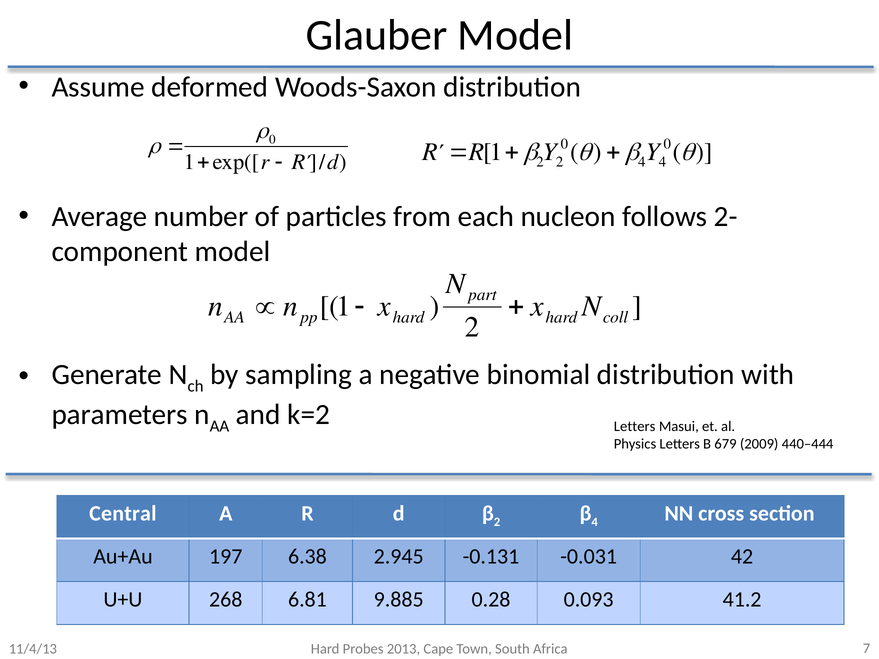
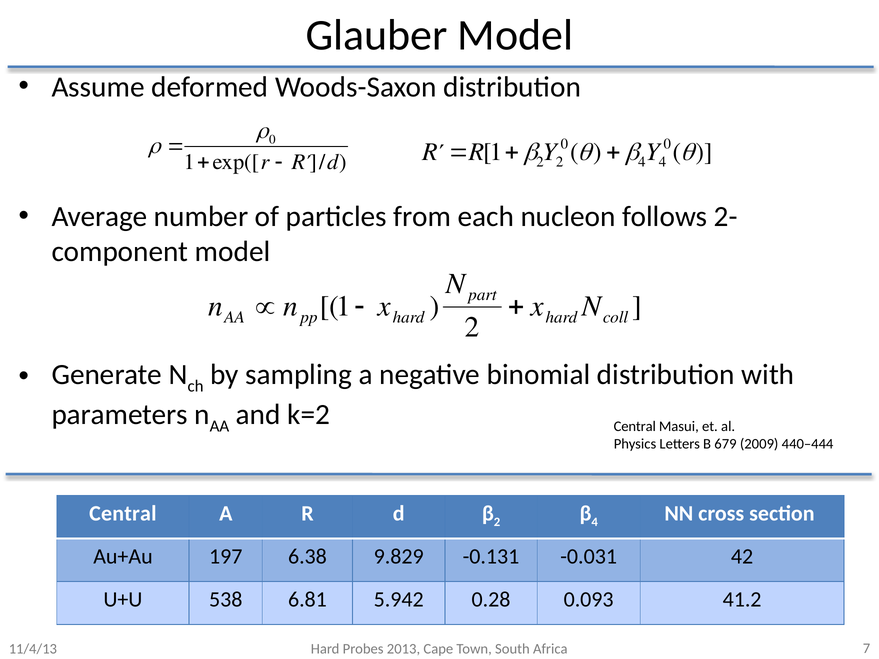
Letters at (635, 426): Letters -> Central
2.945: 2.945 -> 9.829
268: 268 -> 538
9.885: 9.885 -> 5.942
